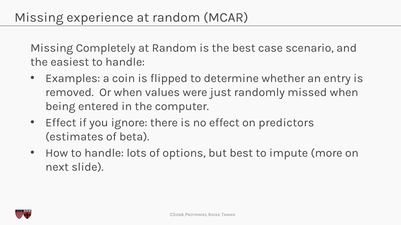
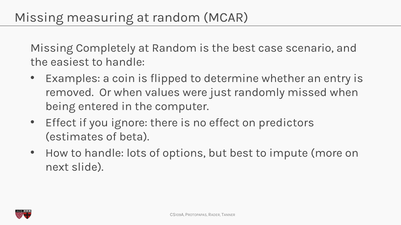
experience: experience -> measuring
